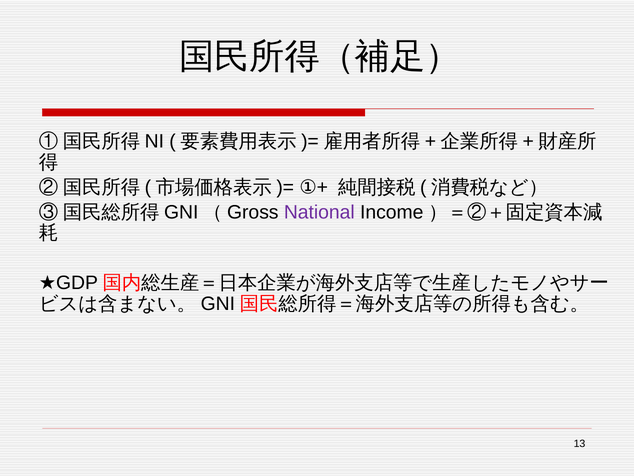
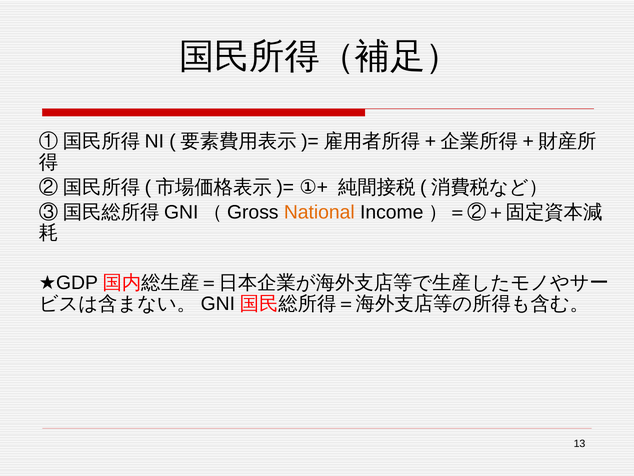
National colour: purple -> orange
